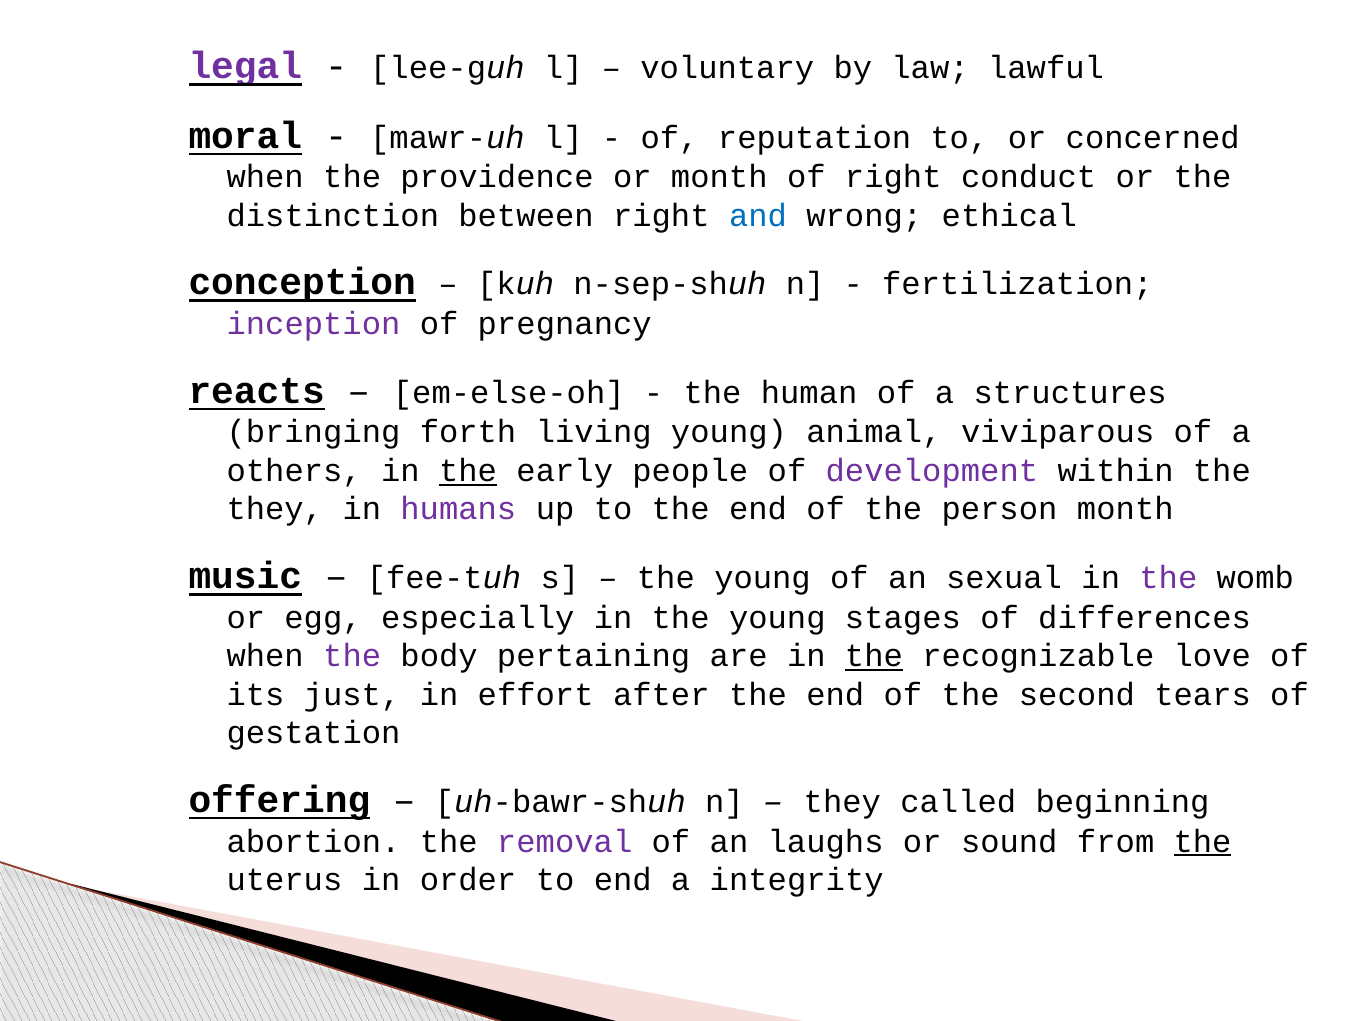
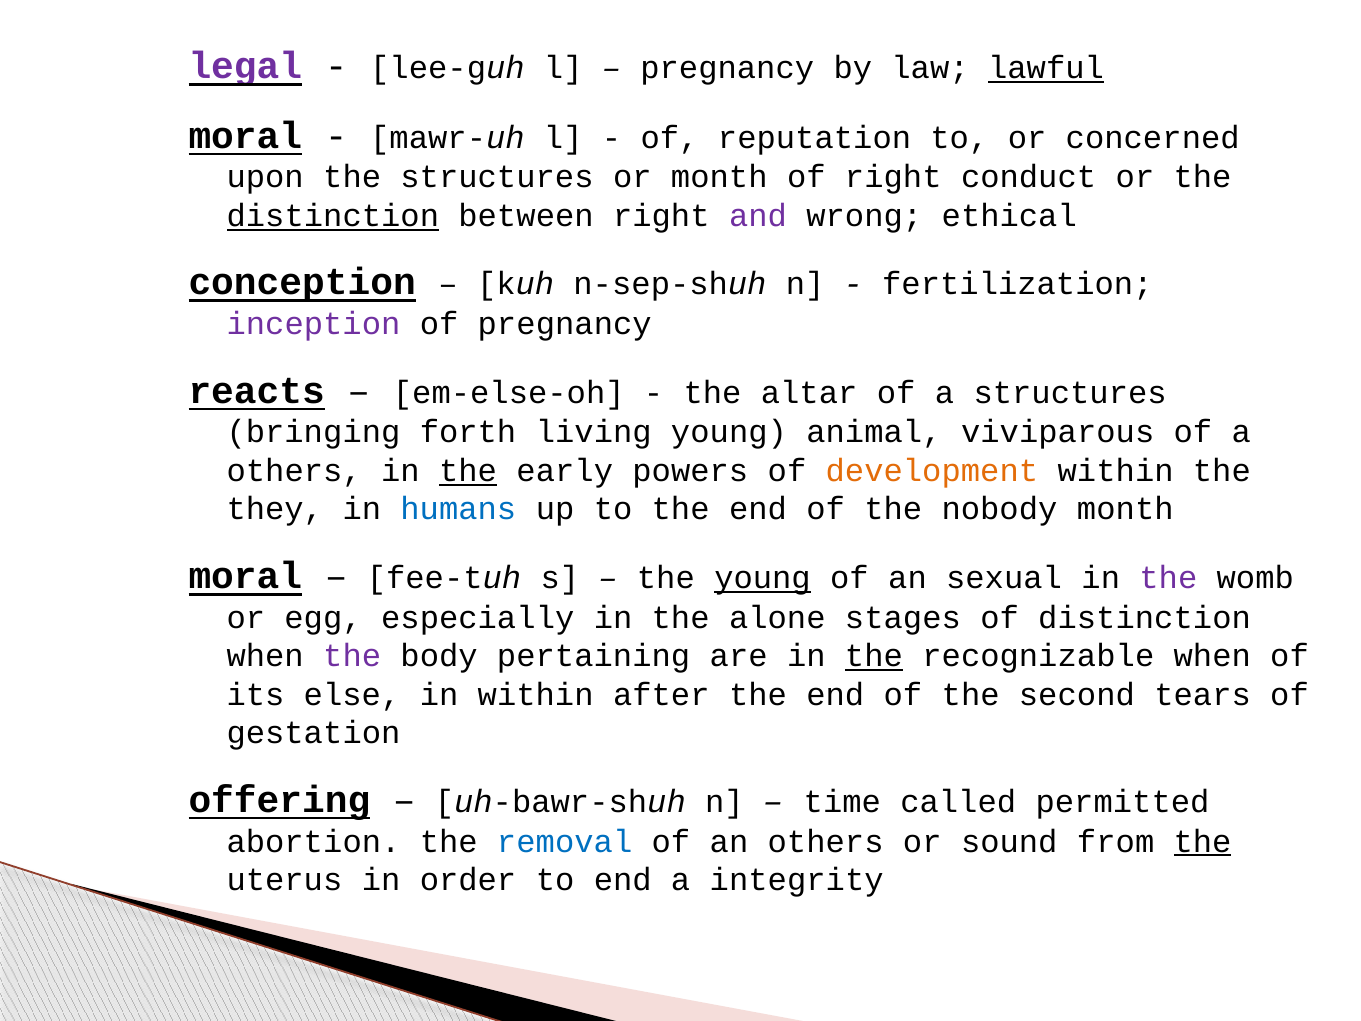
voluntary at (727, 68): voluntary -> pregnancy
lawful underline: none -> present
when at (265, 177): when -> upon
the providence: providence -> structures
distinction at (333, 216) underline: none -> present
and colour: blue -> purple
human: human -> altar
people: people -> powers
development colour: purple -> orange
humans colour: purple -> blue
person: person -> nobody
music at (245, 576): music -> moral
young at (762, 578) underline: none -> present
in the young: young -> alone
of differences: differences -> distinction
recognizable love: love -> when
just: just -> else
in effort: effort -> within
they at (842, 801): they -> time
beginning: beginning -> permitted
removal colour: purple -> blue
an laughs: laughs -> others
